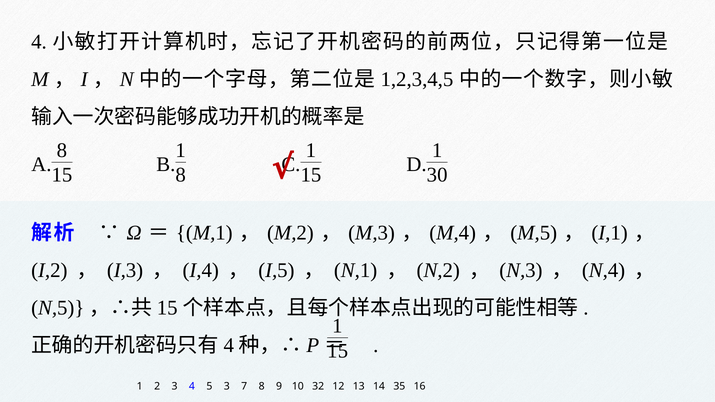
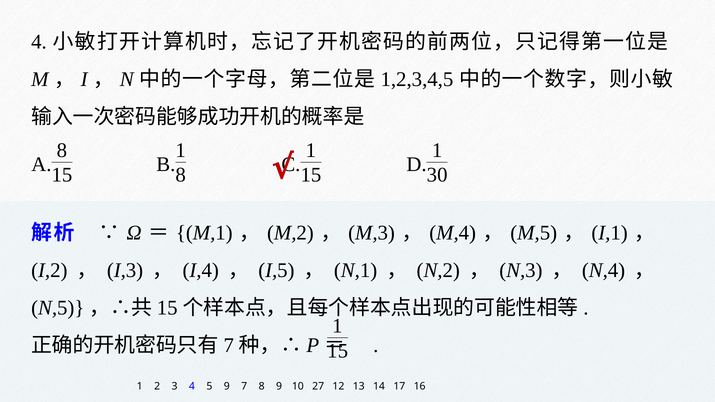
4 at (229, 345): 4 -> 7
5 3: 3 -> 9
32: 32 -> 27
35: 35 -> 17
